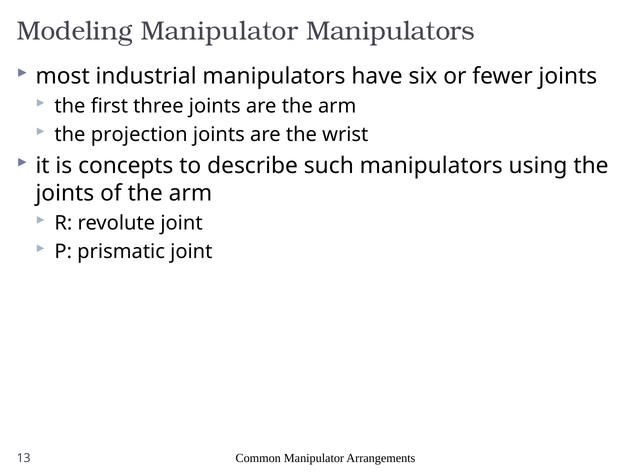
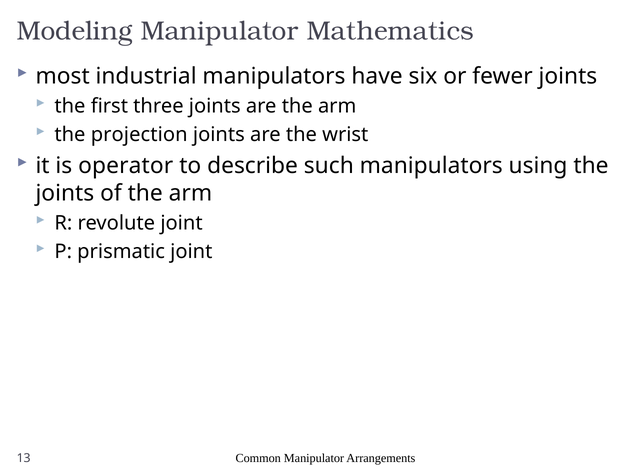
Manipulator Manipulators: Manipulators -> Mathematics
concepts: concepts -> operator
